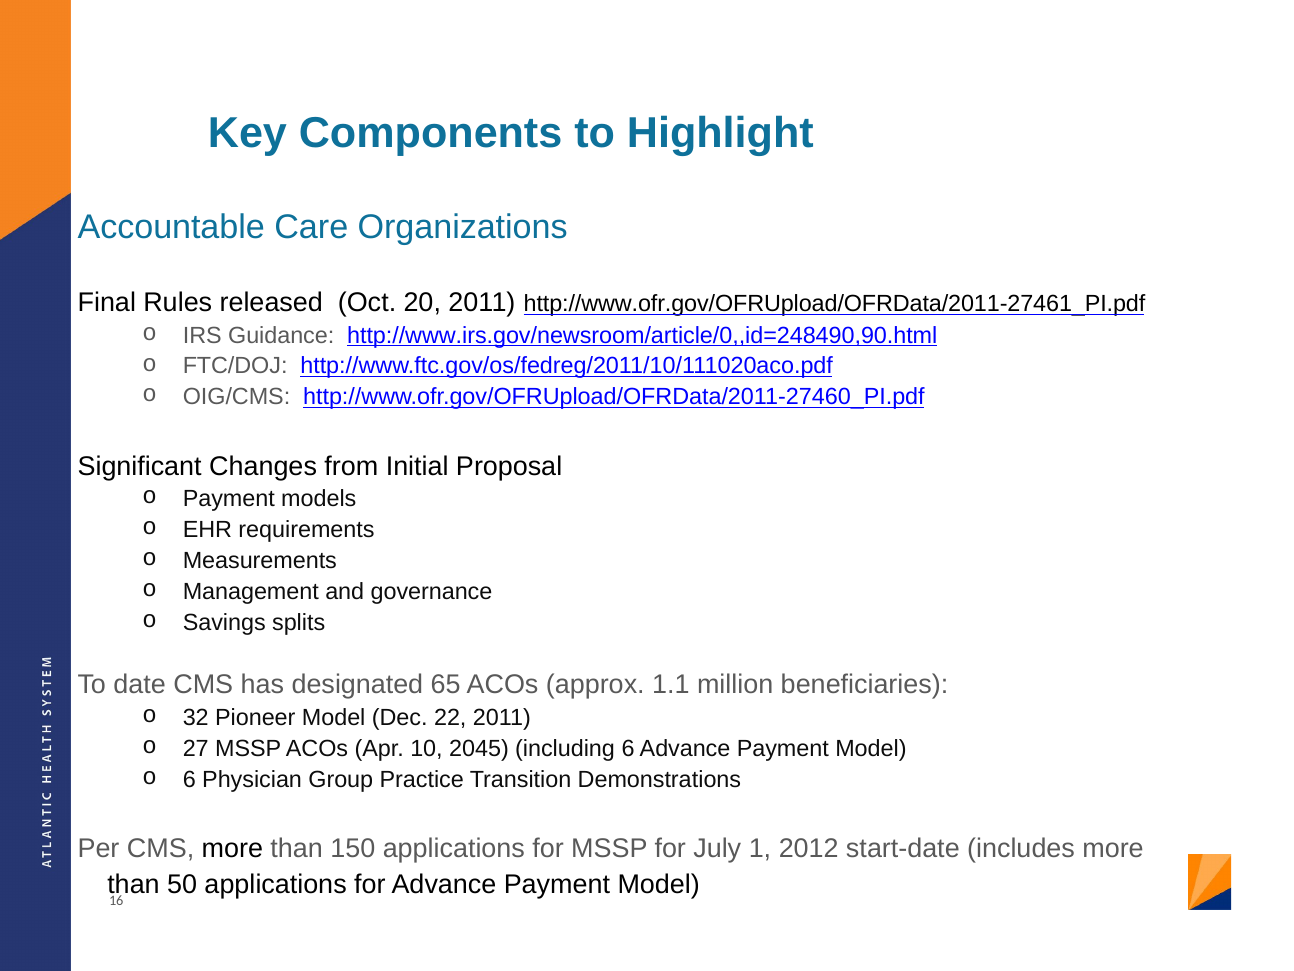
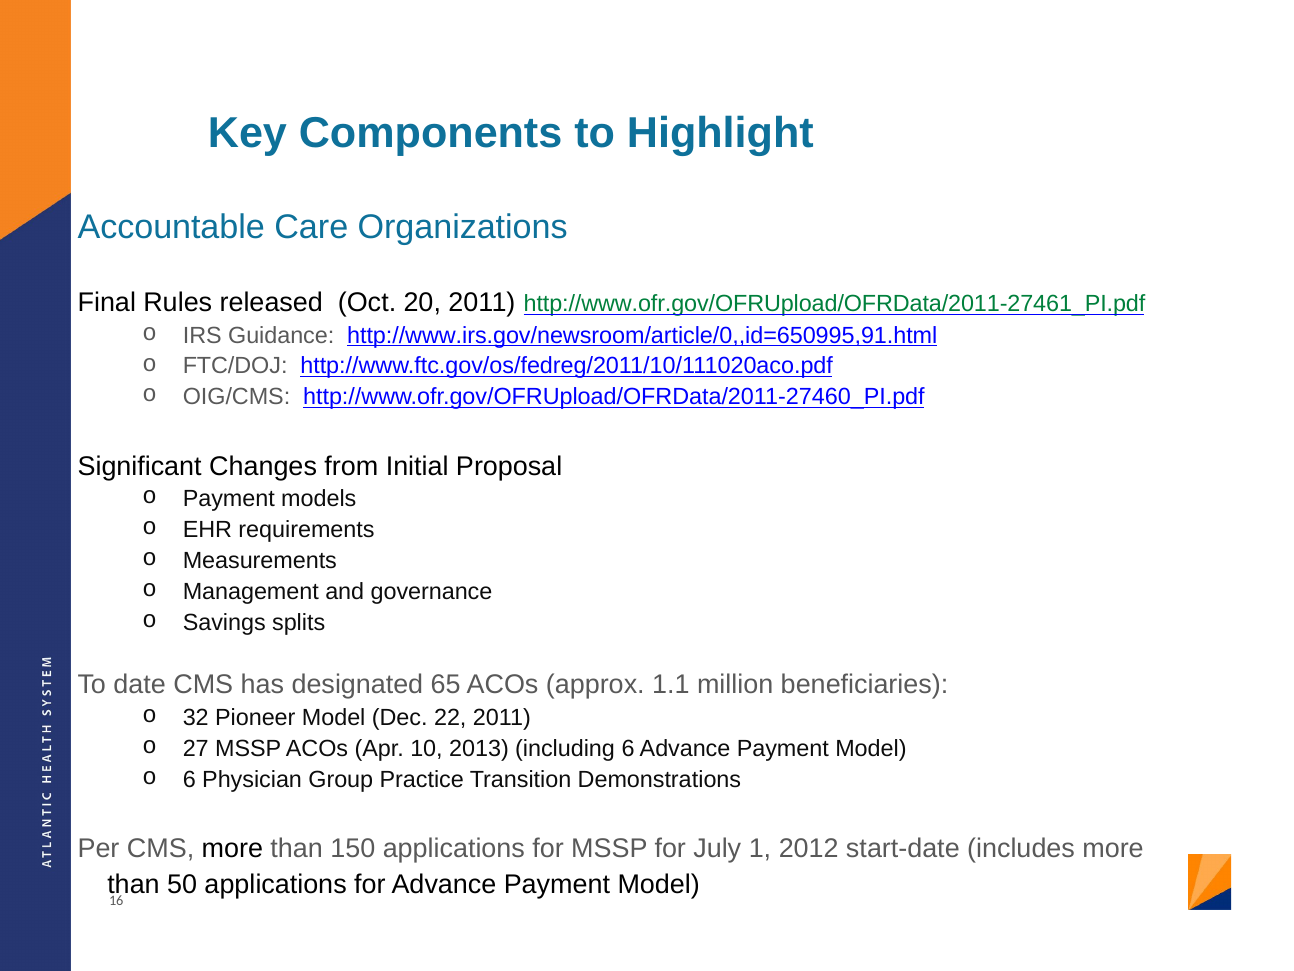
http://www.ofr.gov/OFRUpload/OFRData/2011-27461_PI.pdf colour: black -> green
http://www.irs.gov/newsroom/article/0,,id=248490,90.html: http://www.irs.gov/newsroom/article/0,,id=248490,90.html -> http://www.irs.gov/newsroom/article/0,,id=650995,91.html
2045: 2045 -> 2013
